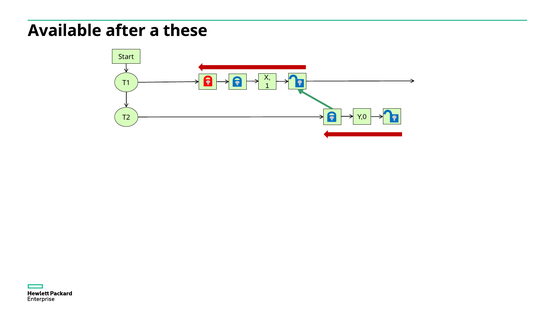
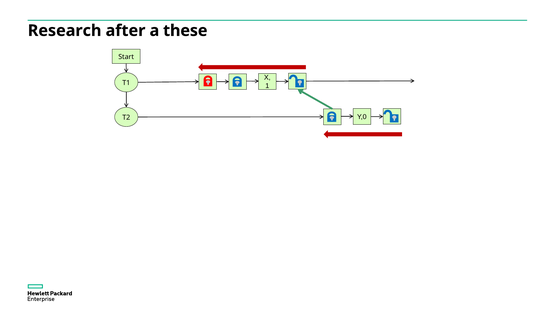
Available: Available -> Research
